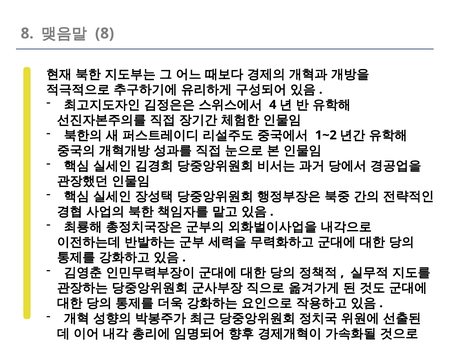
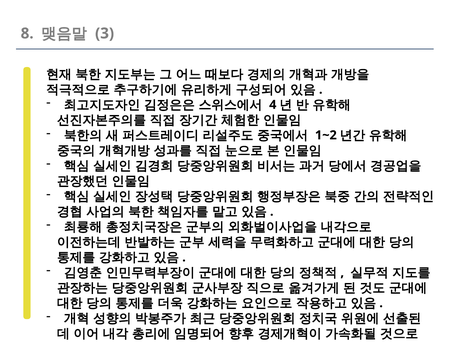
8 at (105, 33): 8 -> 3
